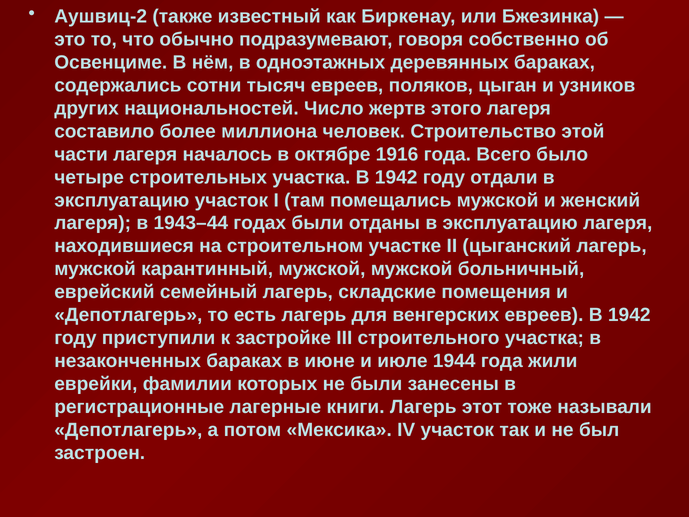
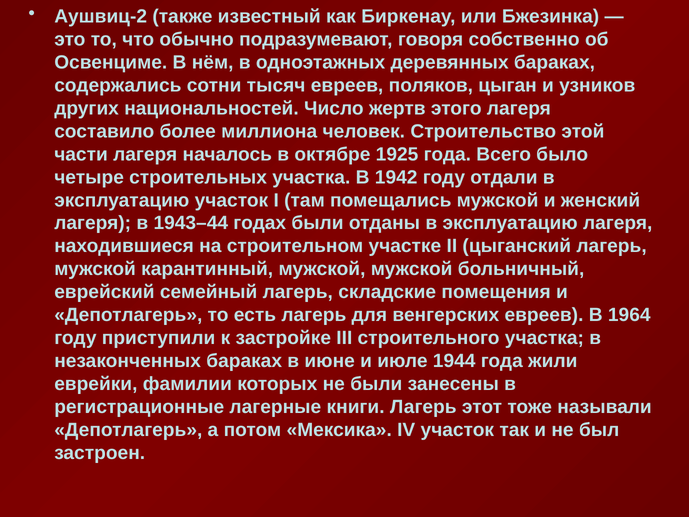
1916: 1916 -> 1925
евреев В 1942: 1942 -> 1964
